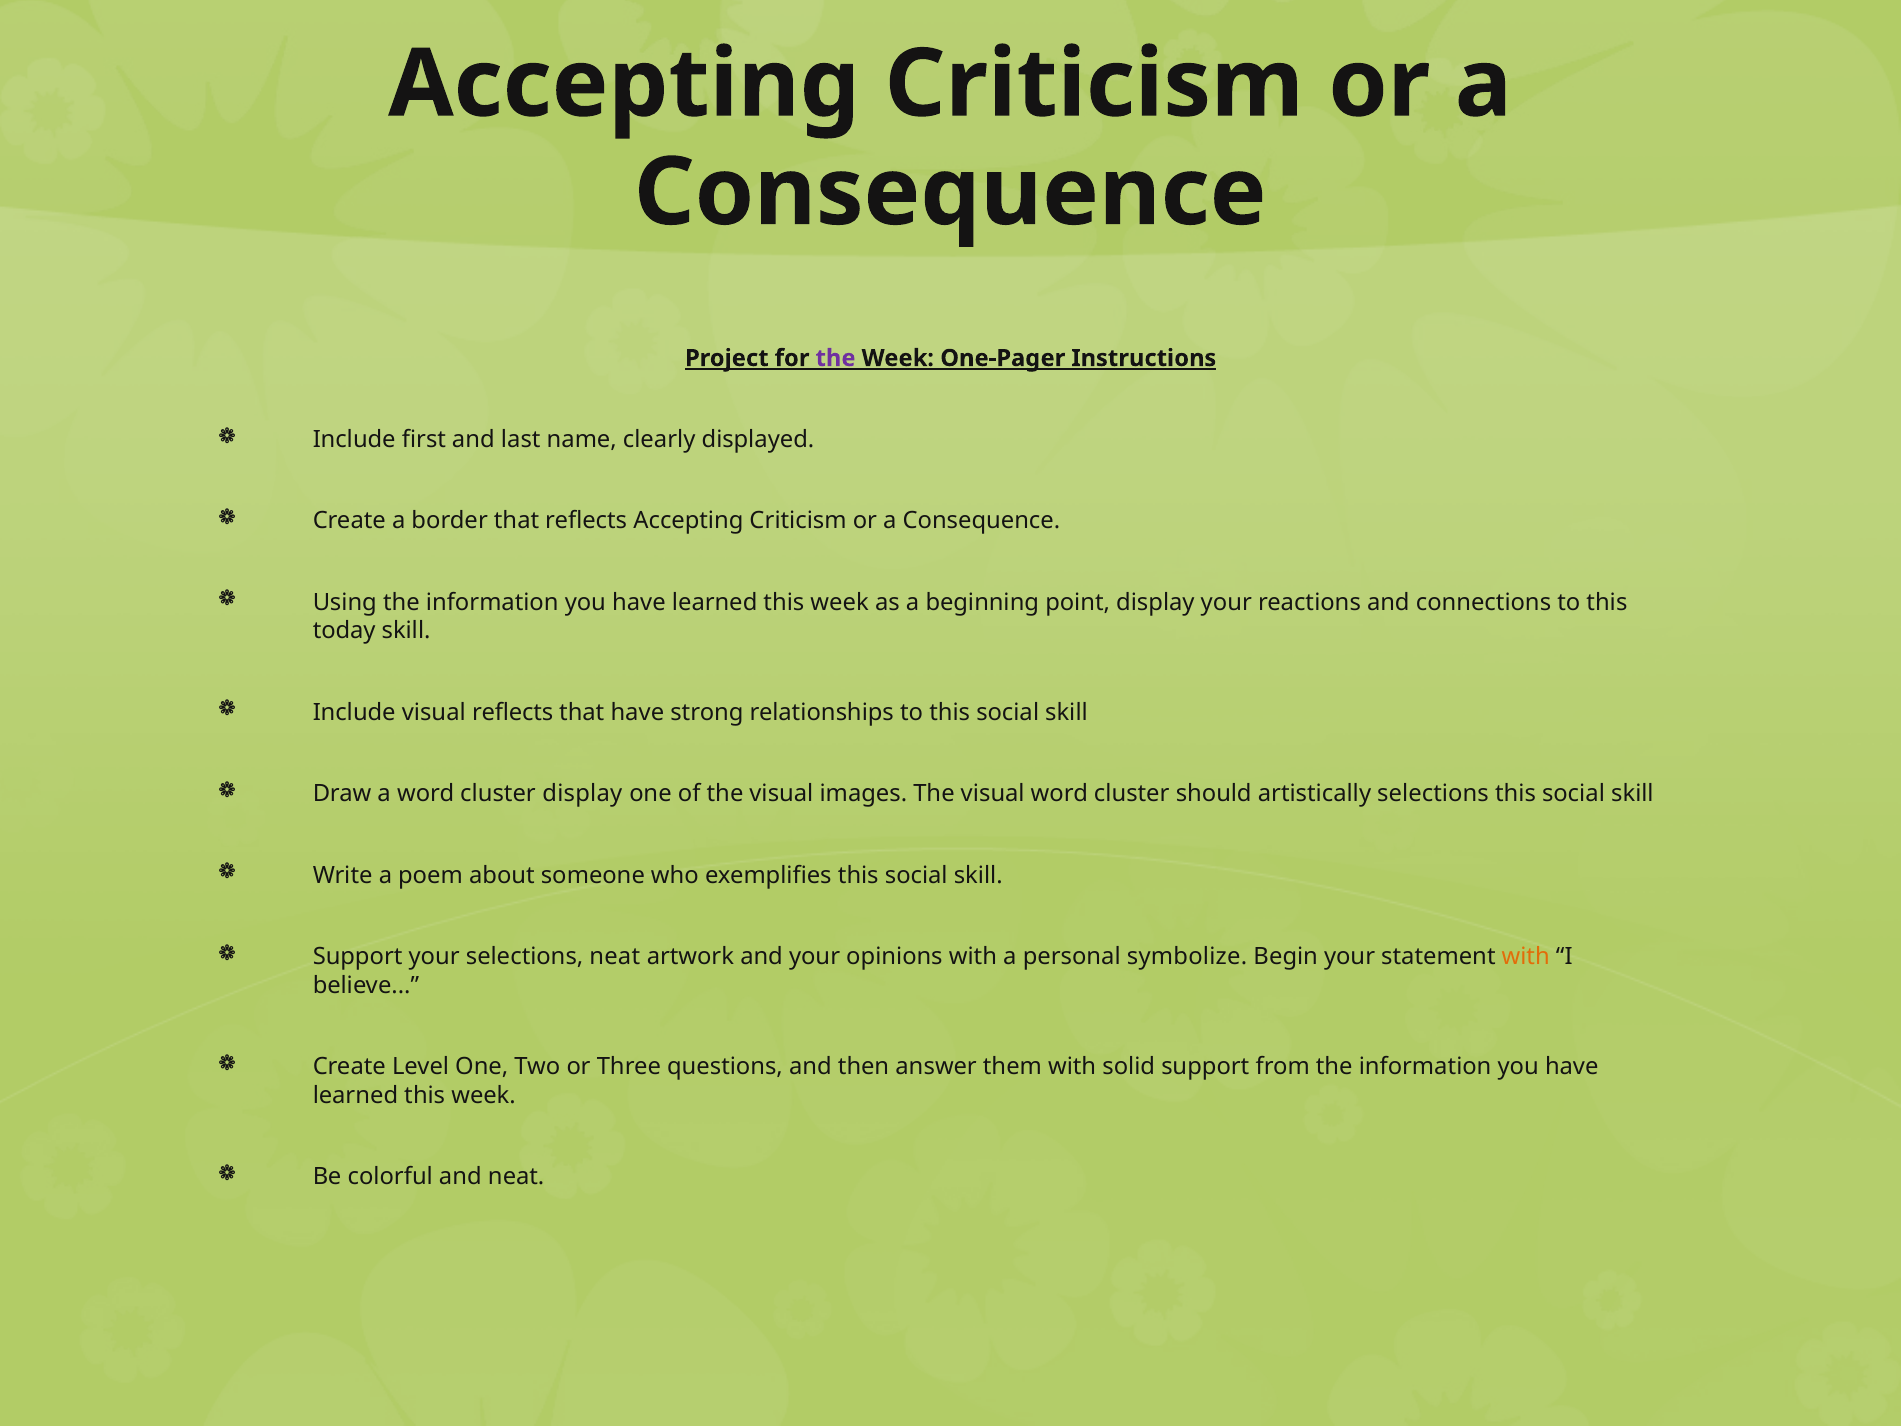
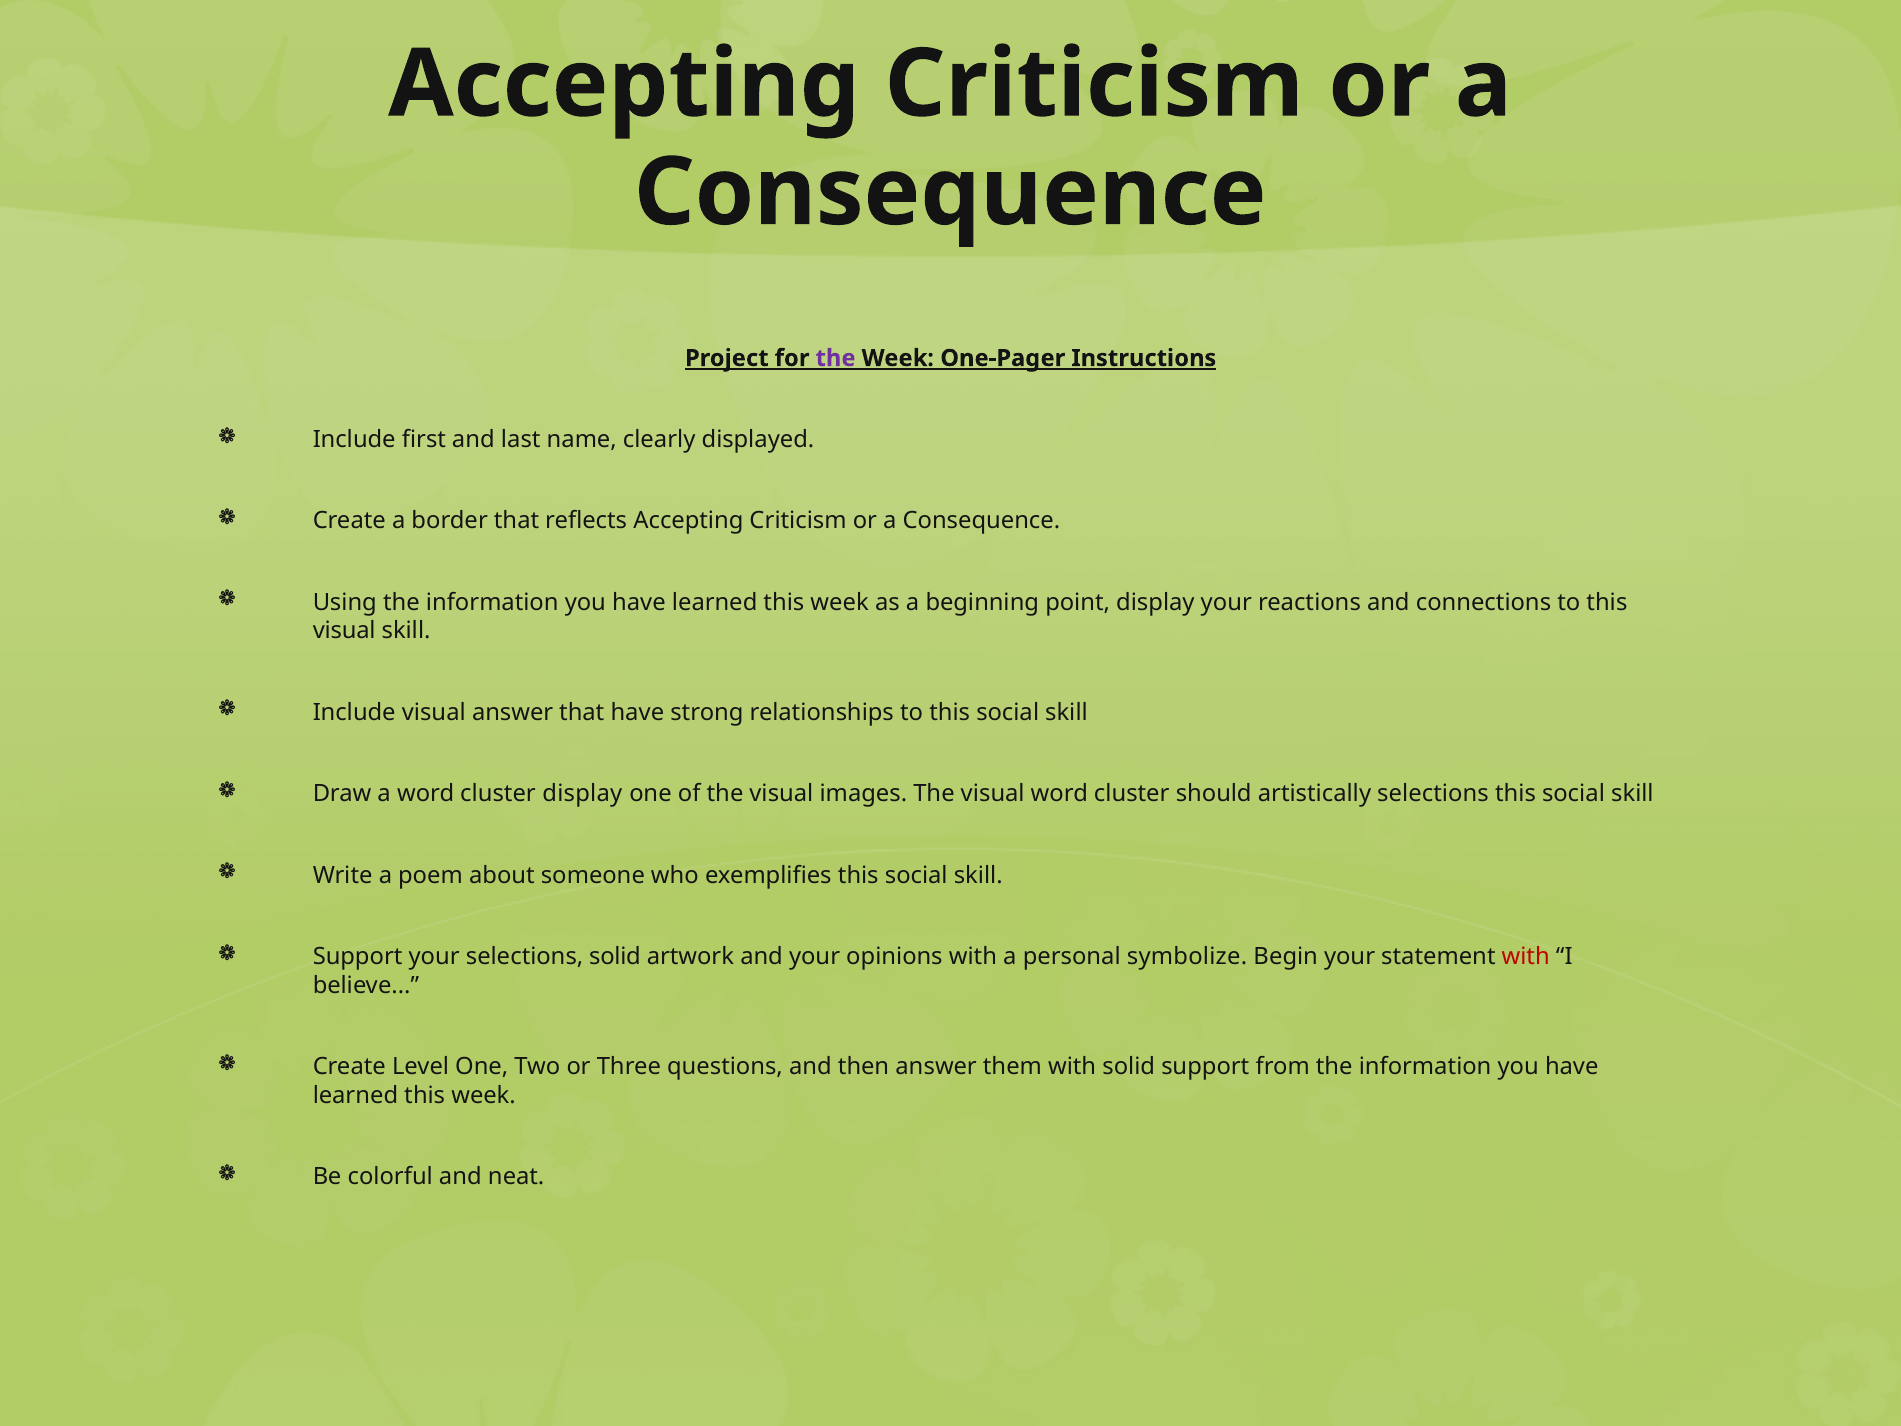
today at (344, 631): today -> visual
visual reflects: reflects -> answer
selections neat: neat -> solid
with at (1526, 957) colour: orange -> red
